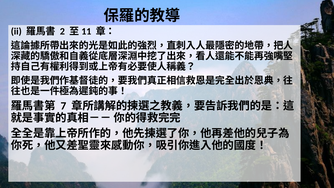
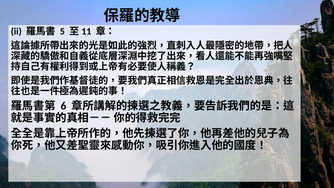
2: 2 -> 5
7: 7 -> 6
